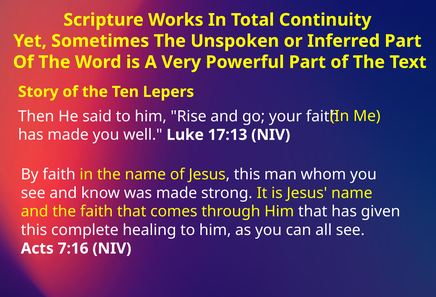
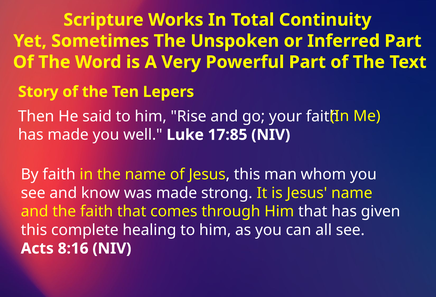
17:13: 17:13 -> 17:85
7:16: 7:16 -> 8:16
